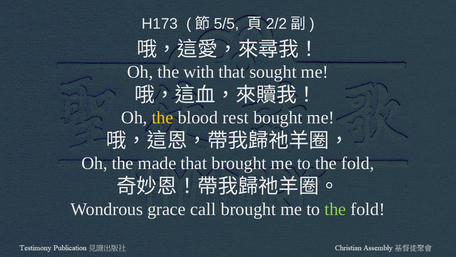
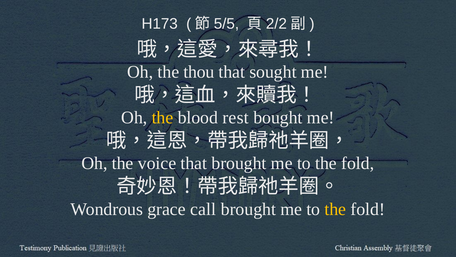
with: with -> thou
made: made -> voice
the at (335, 209) colour: light green -> yellow
